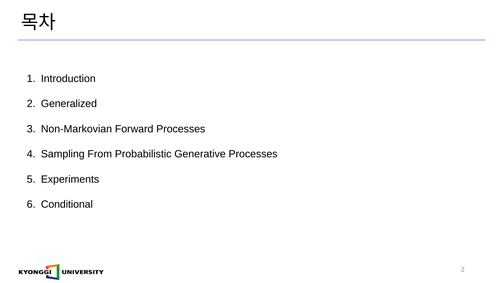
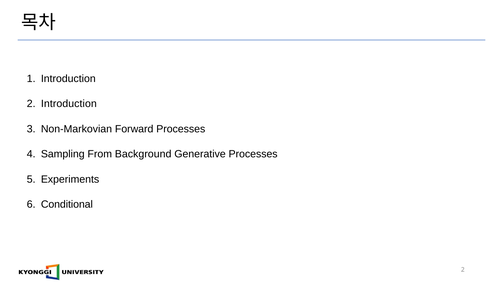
2 Generalized: Generalized -> Introduction
Probabilistic: Probabilistic -> Background
